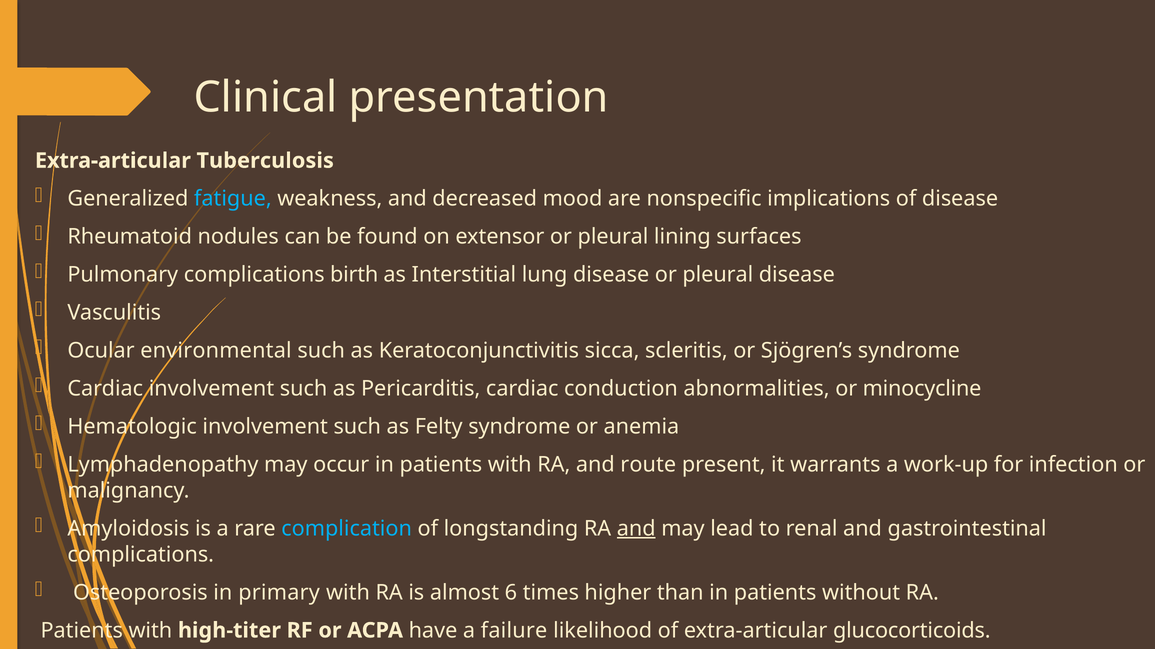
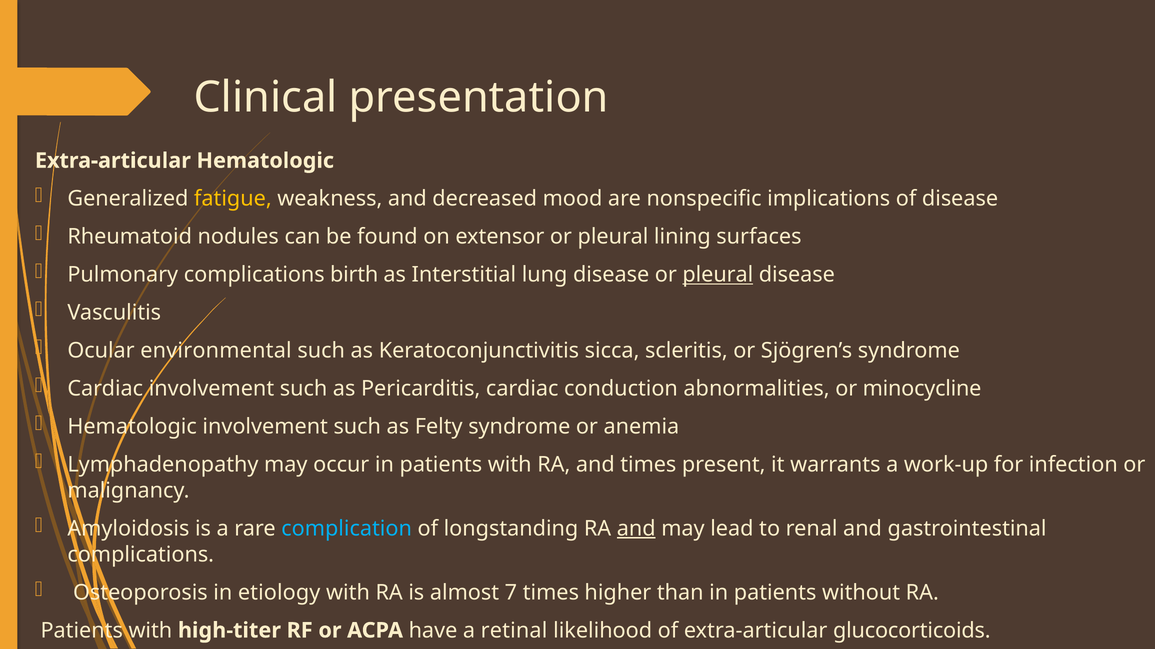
Extra-articular Tuberculosis: Tuberculosis -> Hematologic
fatigue colour: light blue -> yellow
pleural at (718, 275) underline: none -> present
and route: route -> times
primary: primary -> etiology
6: 6 -> 7
failure: failure -> retinal
